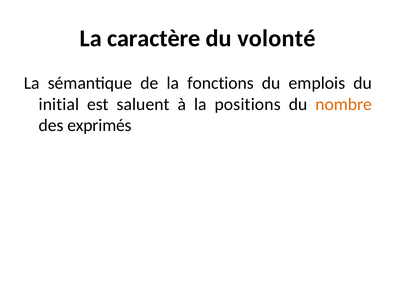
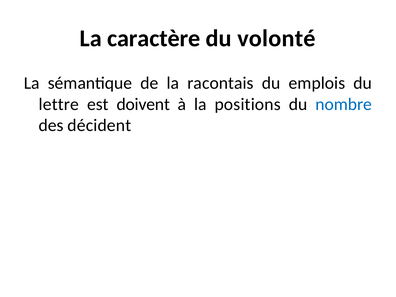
fonctions: fonctions -> racontais
initial: initial -> lettre
saluent: saluent -> doivent
nombre colour: orange -> blue
exprimés: exprimés -> décident
